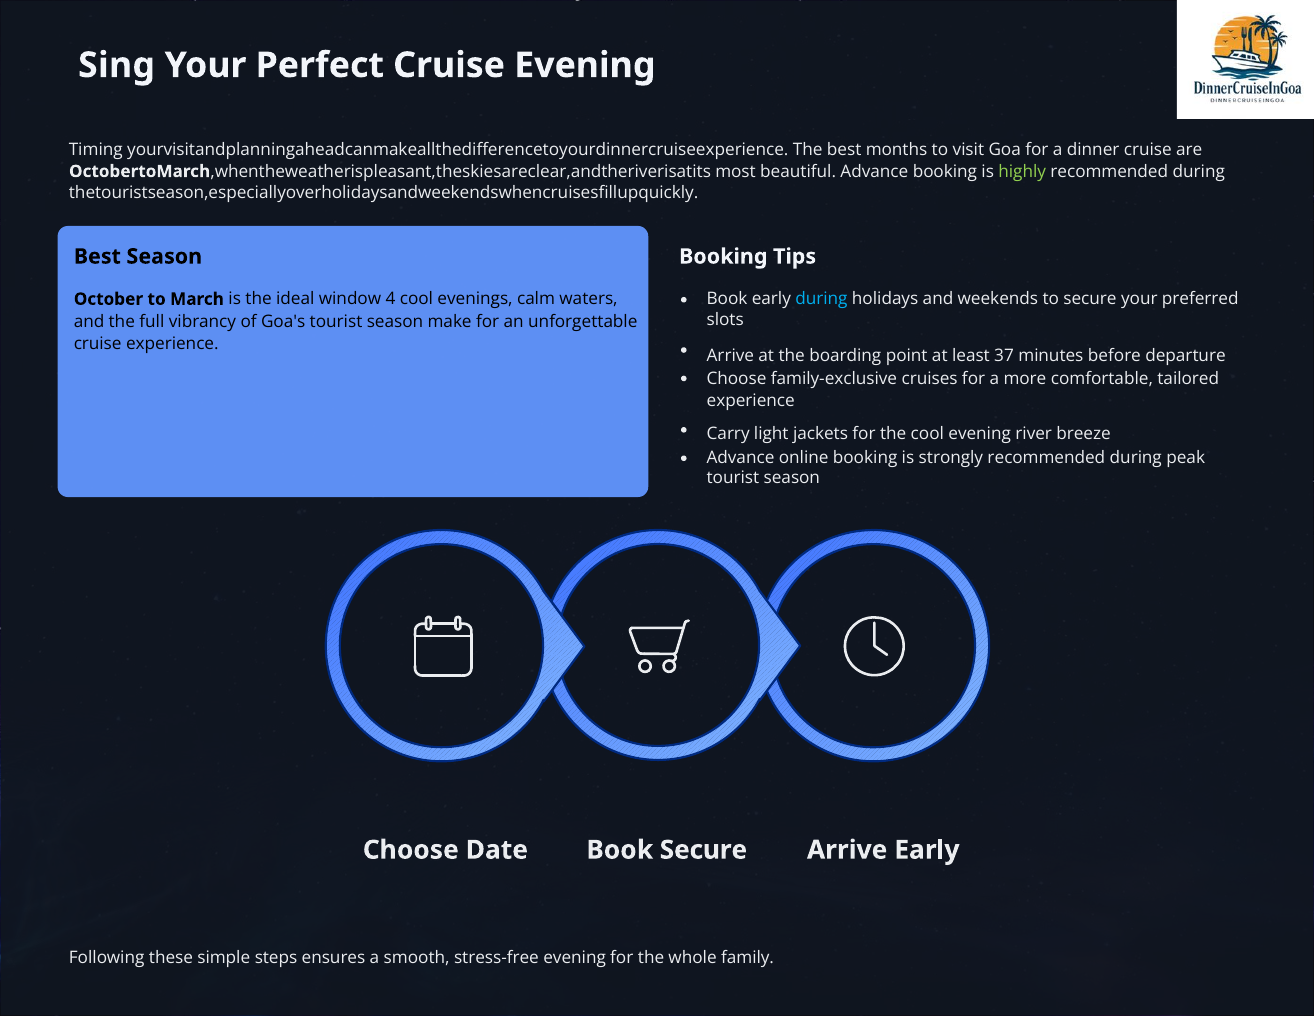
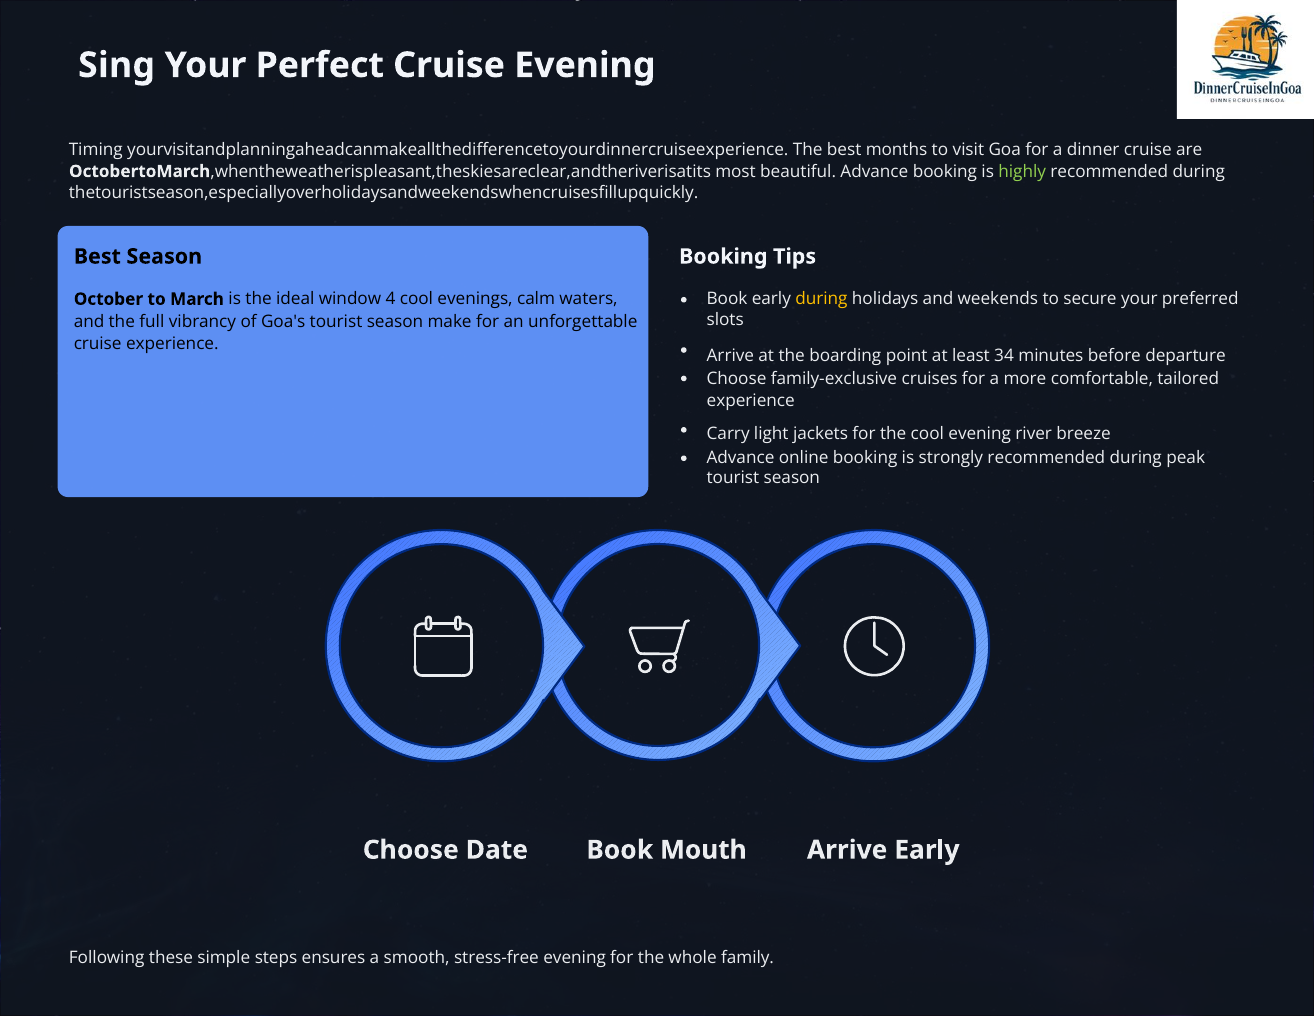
during at (821, 298) colour: light blue -> yellow
37: 37 -> 34
Book Secure: Secure -> Mouth
